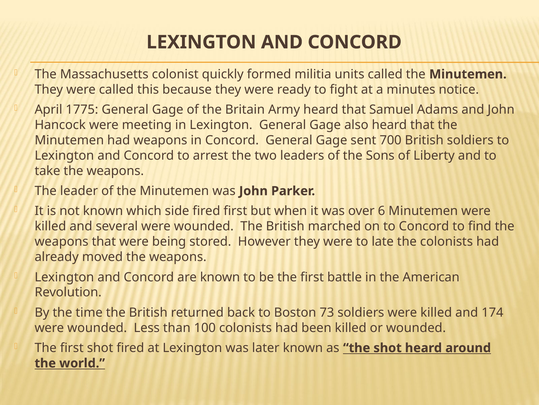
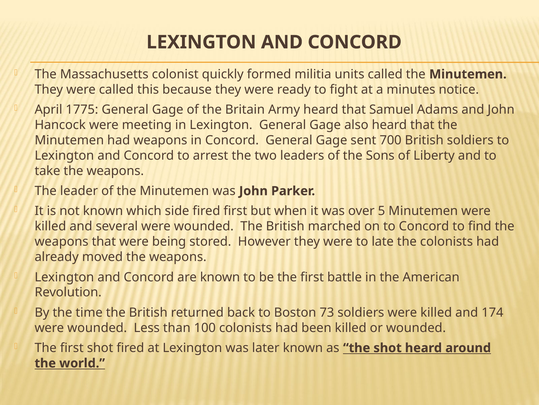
6: 6 -> 5
